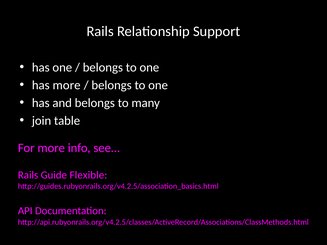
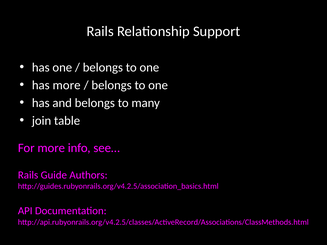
Flexible: Flexible -> Authors
